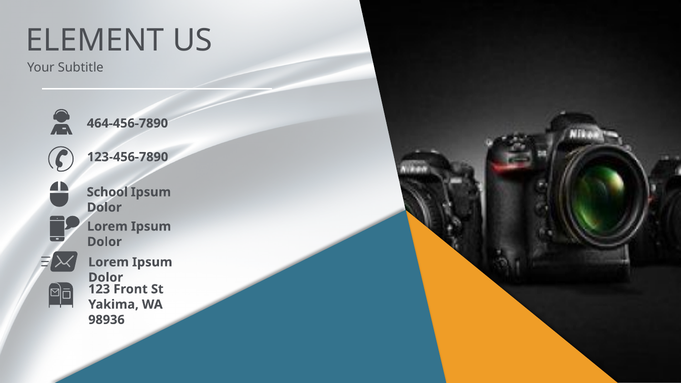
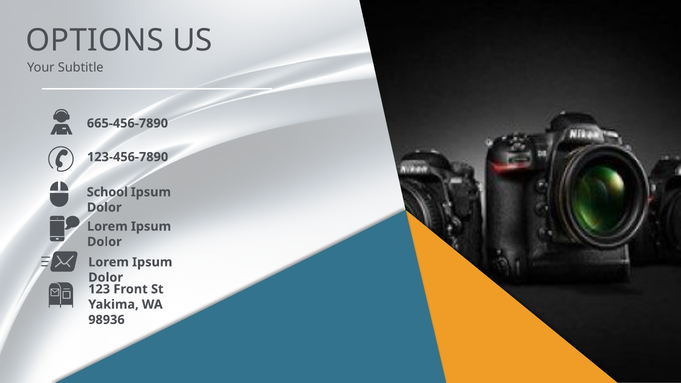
ELEMENT: ELEMENT -> OPTIONS
464-456-7890: 464-456-7890 -> 665-456-7890
